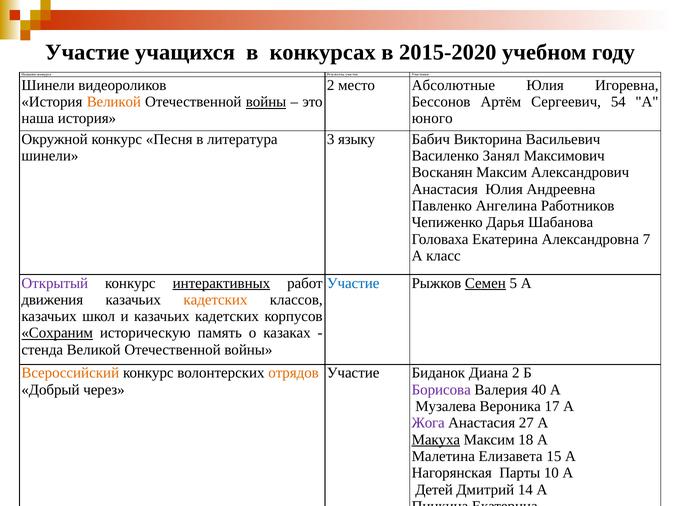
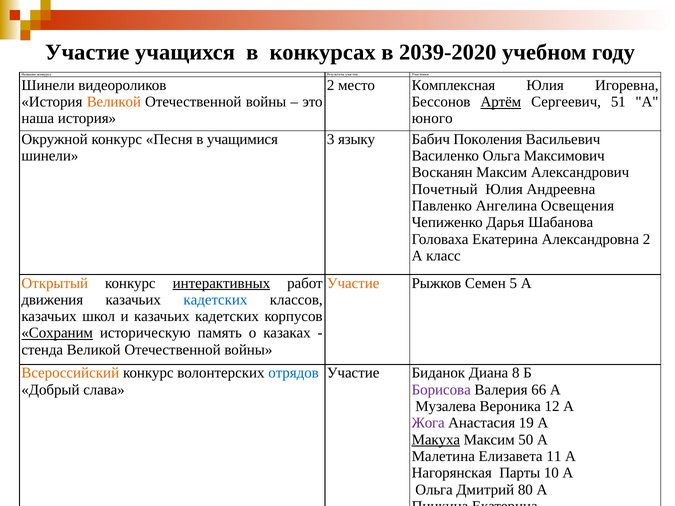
2015-2020: 2015-2020 -> 2039-2020
Абсолютные: Абсолютные -> Комплексная
войны at (266, 102) underline: present -> none
Артём underline: none -> present
54: 54 -> 51
литература: литература -> учащимися
Бабич Викторина: Викторина -> Поколения
Василенко Занял: Занял -> Ольга
Анастасия at (445, 189): Анастасия -> Почетный
Работников: Работников -> Освещения
Александровна 7: 7 -> 2
Открытый colour: purple -> orange
Участие at (353, 283) colour: blue -> orange
Семен underline: present -> none
кадетских at (215, 300) colour: orange -> blue
отрядов colour: orange -> blue
Диана 2: 2 -> 8
Добрый через: через -> слава
40: 40 -> 66
17: 17 -> 12
27: 27 -> 19
18: 18 -> 50
15: 15 -> 11
Детей at (434, 490): Детей -> Ольга
14: 14 -> 80
